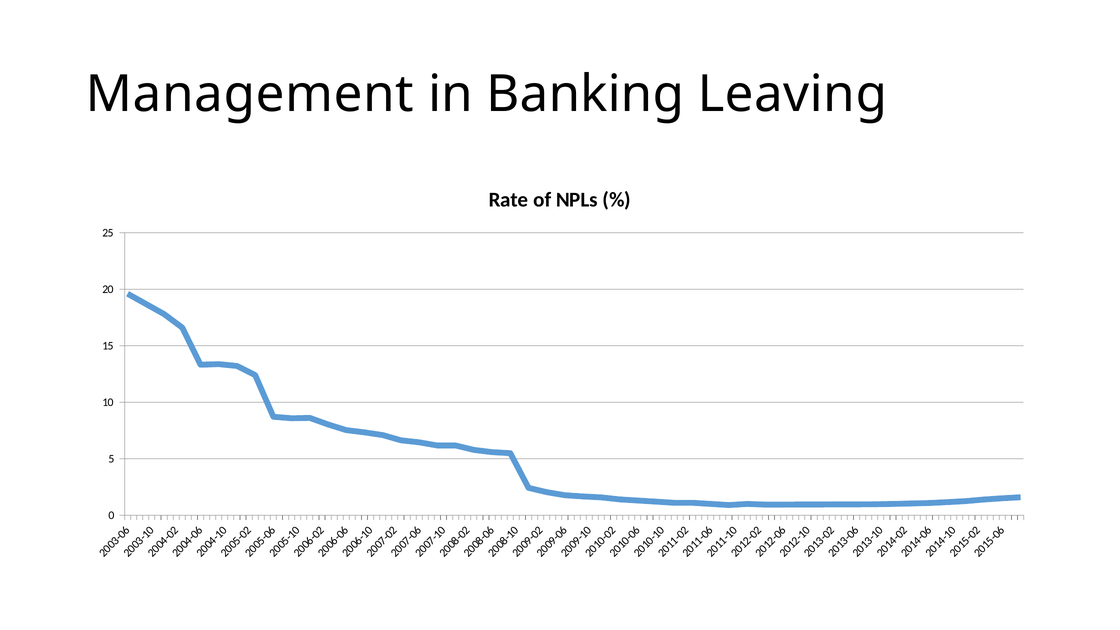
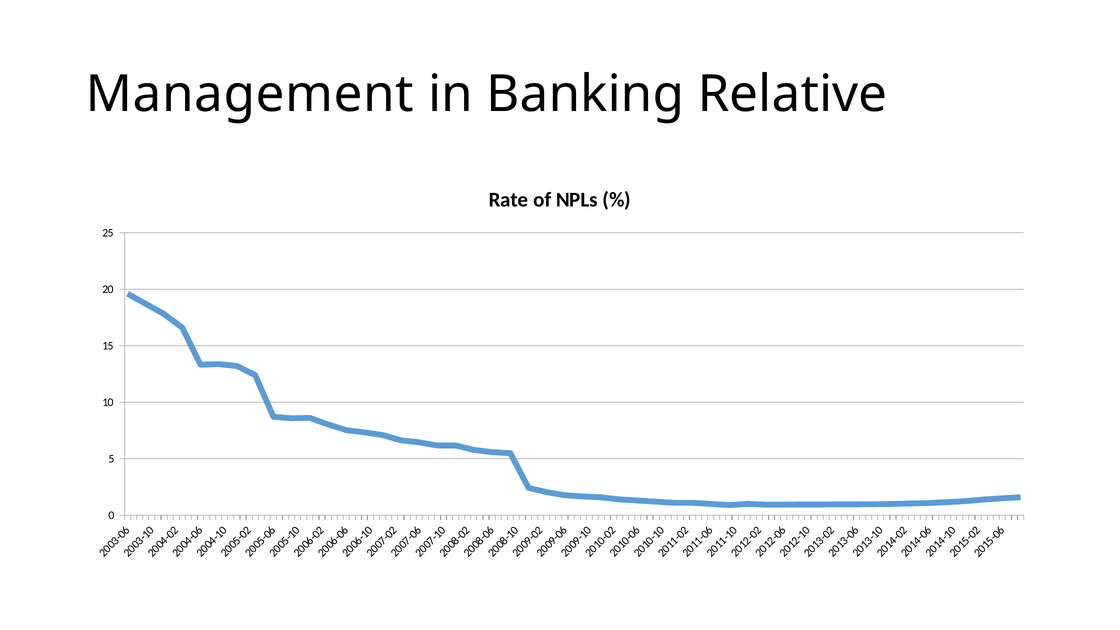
Leaving: Leaving -> Relative
